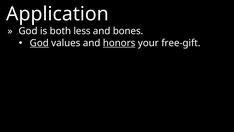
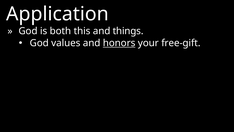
less: less -> this
bones: bones -> things
God at (39, 43) underline: present -> none
